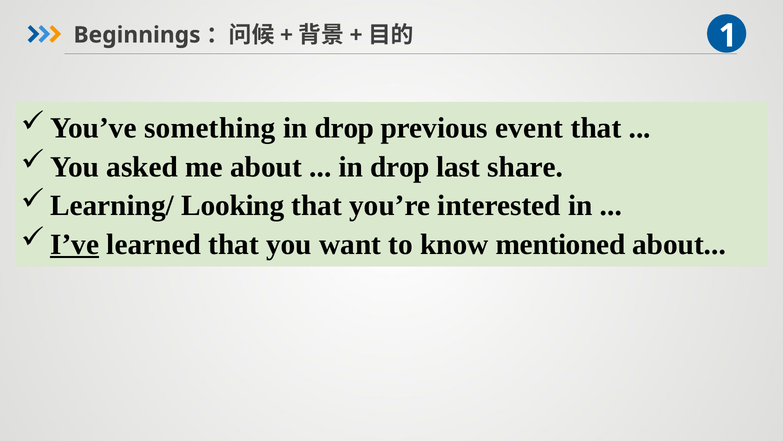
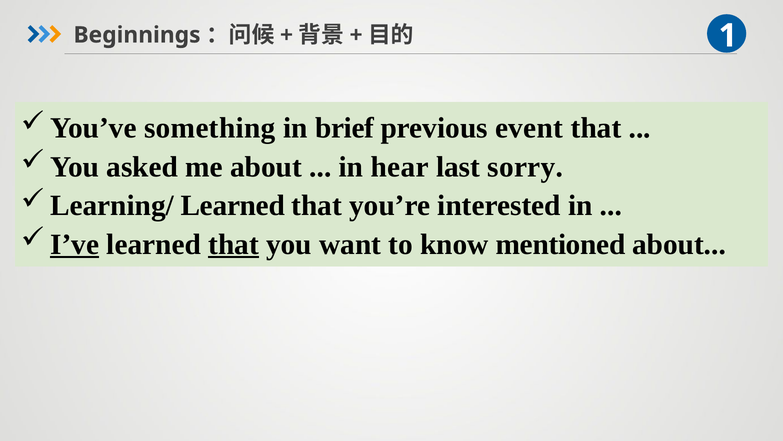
drop at (345, 128): drop -> brief
drop at (400, 167): drop -> hear
share: share -> sorry
Learning/ Looking: Looking -> Learned
that at (234, 244) underline: none -> present
